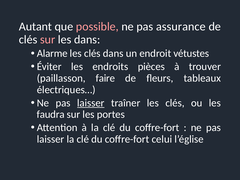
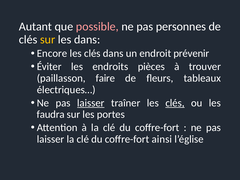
assurance: assurance -> personnes
sur at (48, 40) colour: pink -> yellow
Alarme: Alarme -> Encore
vétustes: vétustes -> prévenir
clés at (175, 103) underline: none -> present
celui: celui -> ainsi
